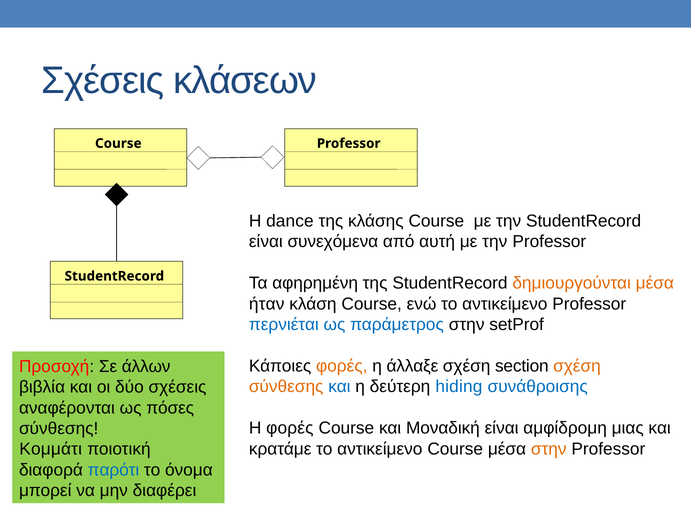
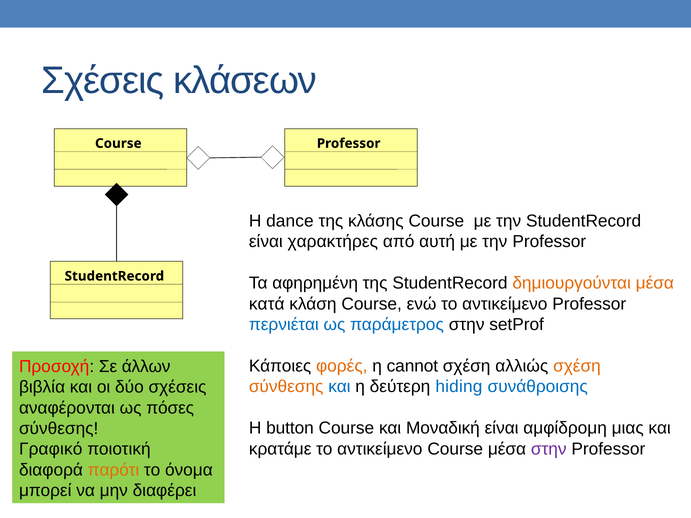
συνεχόμενα: συνεχόμενα -> χαρακτήρες
ήταν: ήταν -> κατά
άλλαξε: άλλαξε -> cannot
section: section -> αλλιώς
Η φορές: φορές -> button
στην at (549, 449) colour: orange -> purple
Κομμάτι: Κομμάτι -> Γραφικό
παρότι colour: blue -> orange
